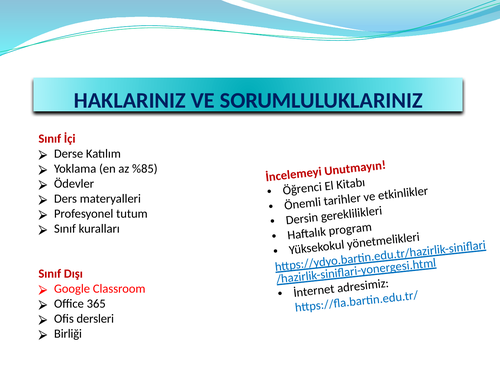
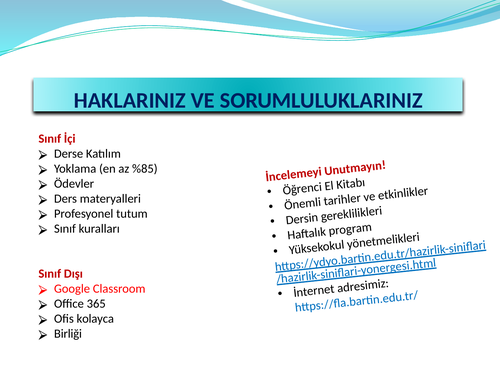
dersleri: dersleri -> kolayca
